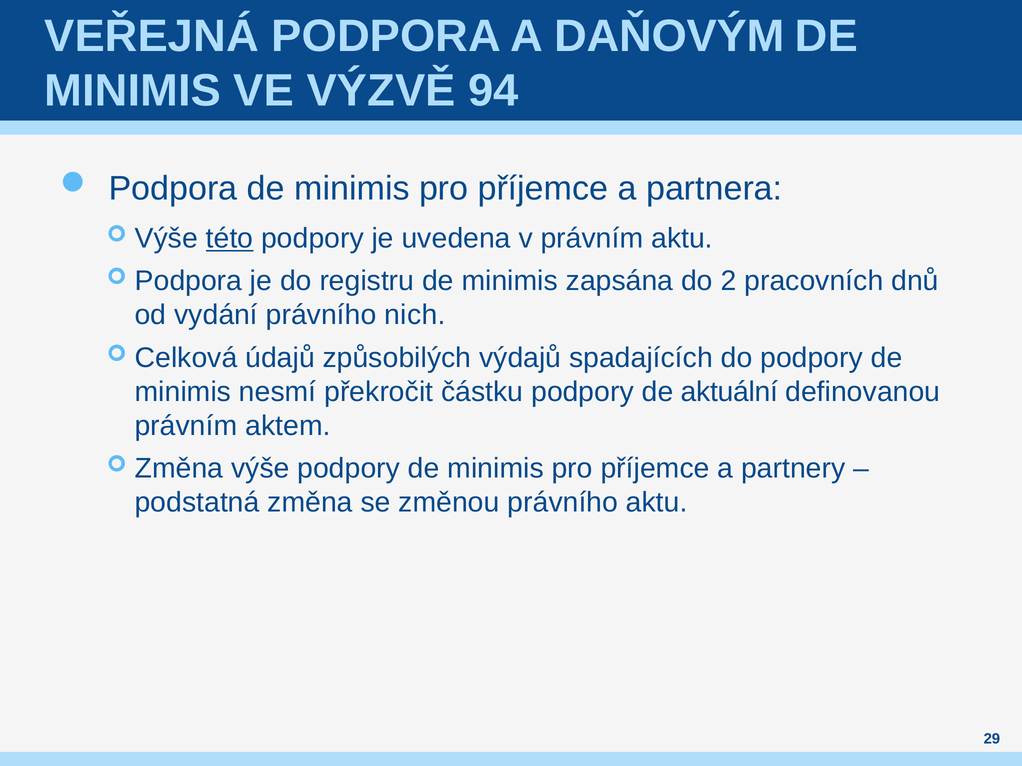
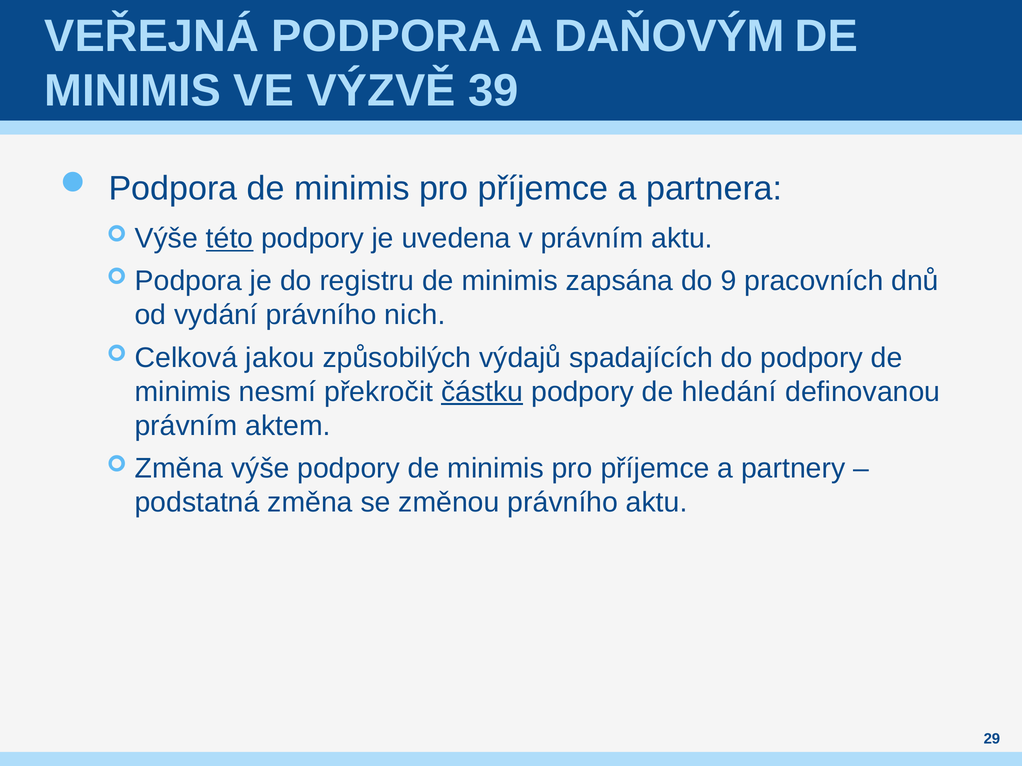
94: 94 -> 39
2: 2 -> 9
údajů: údajů -> jakou
částku underline: none -> present
aktuální: aktuální -> hledání
